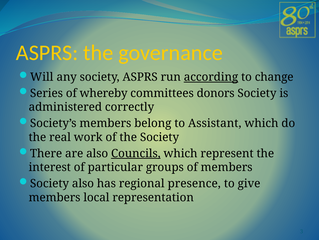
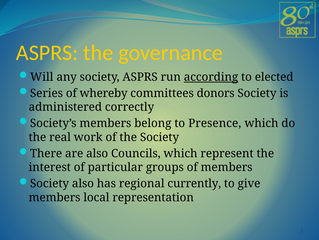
change: change -> elected
Assistant: Assistant -> Presence
Councils underline: present -> none
presence: presence -> currently
